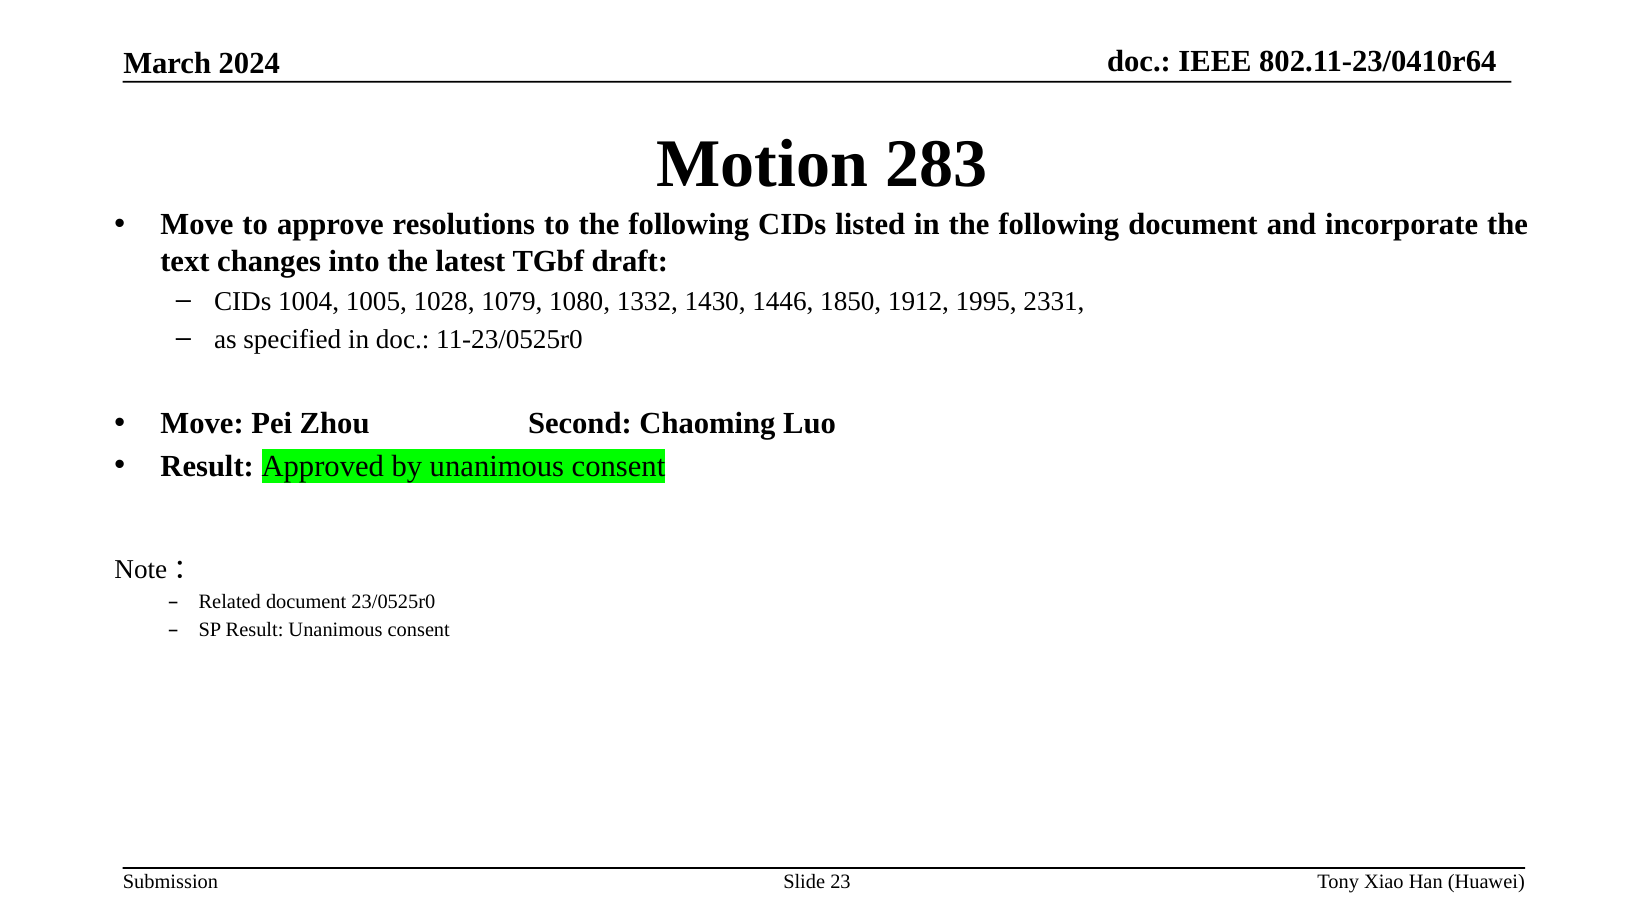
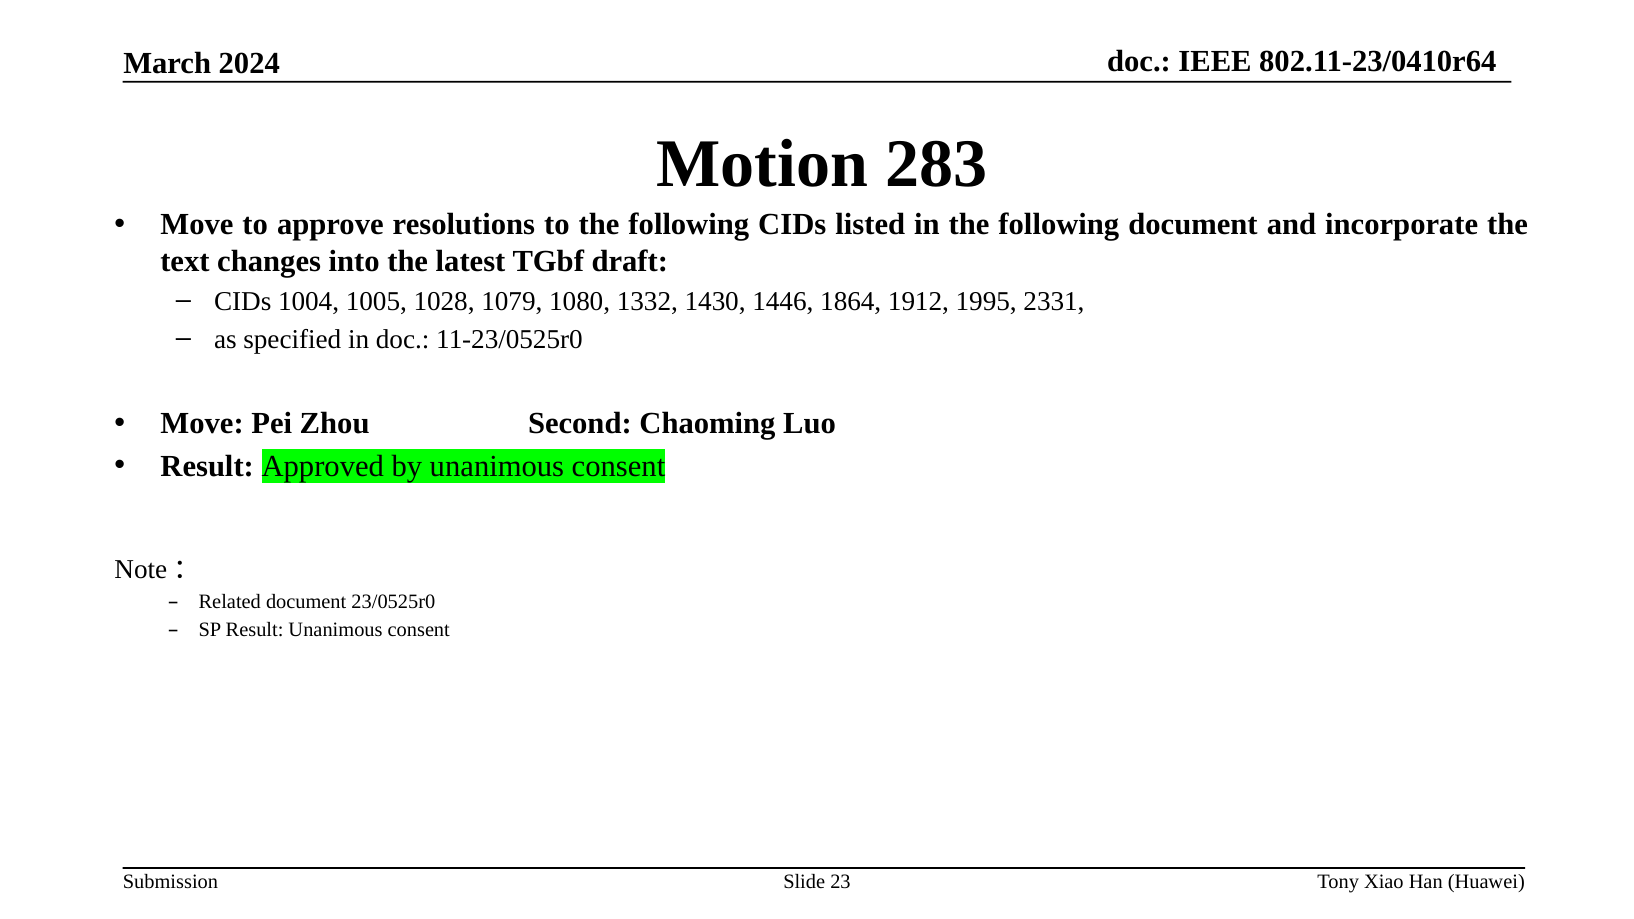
1850: 1850 -> 1864
